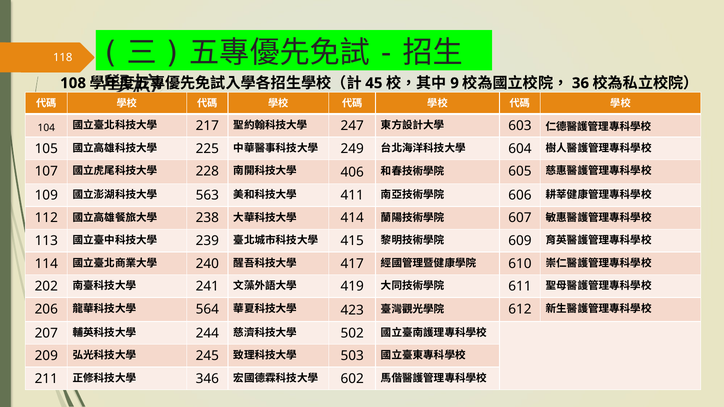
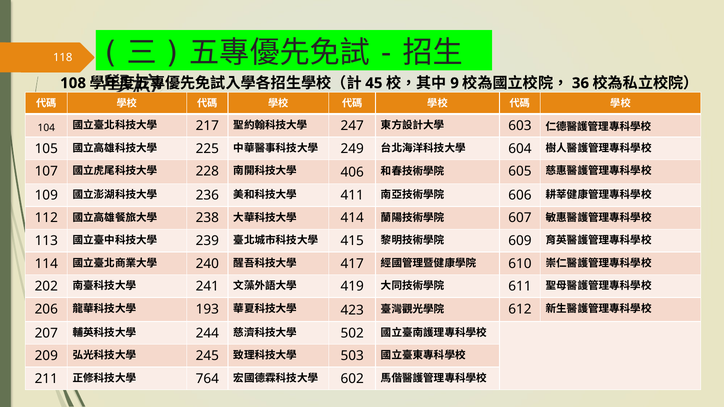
563: 563 -> 236
564: 564 -> 193
346: 346 -> 764
